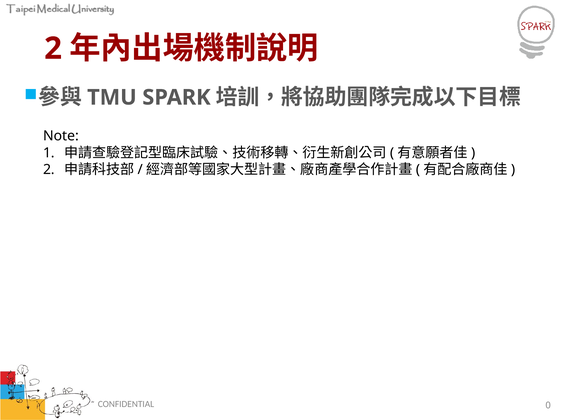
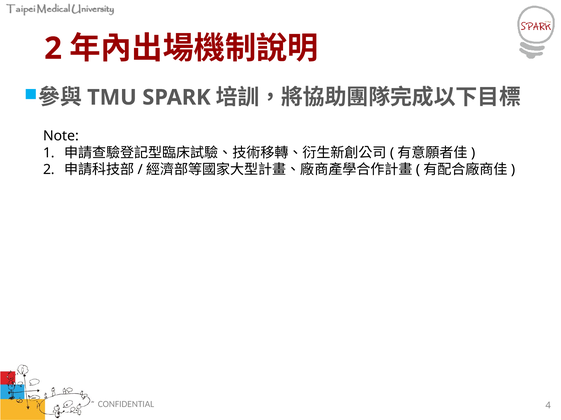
0: 0 -> 4
